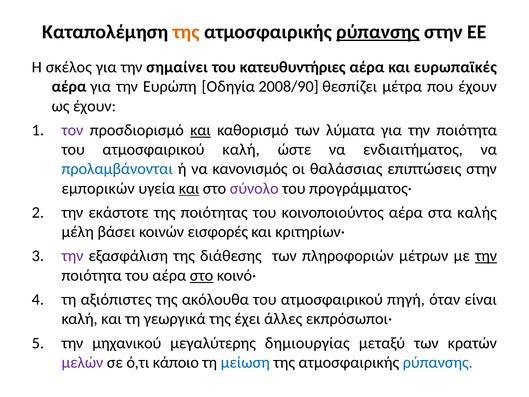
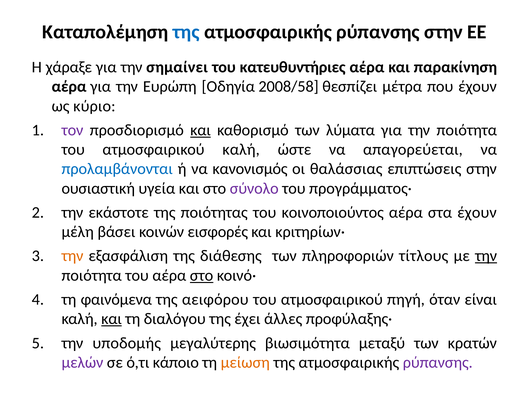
της at (186, 32) colour: orange -> blue
ρύπανσης at (378, 32) underline: present -> none
σκέλος: σκέλος -> χάραξε
ευρωπαϊκές: ευρωπαϊκές -> παρακίνηση
2008/90: 2008/90 -> 2008/58
ως έχουν: έχουν -> κύριο
ενδιαιτήματος: ενδιαιτήματος -> απαγορεύεται
εμπορικών: εμπορικών -> ουσιαστική
και at (189, 188) underline: present -> none
στα καλής: καλής -> έχουν
την at (72, 256) colour: purple -> orange
μέτρων: μέτρων -> τίτλους
αξιόπιστες: αξιόπιστες -> φαινόμενα
ακόλουθα: ακόλουθα -> αειφόρου
και at (111, 319) underline: none -> present
γεωργικά: γεωργικά -> διαλόγου
εκπρόσωποι·: εκπρόσωποι· -> προφύλαξης·
μηχανικού: μηχανικού -> υποδομής
δημιουργίας: δημιουργίας -> βιωσιμότητα
μείωση colour: blue -> orange
ρύπανσης at (438, 362) colour: blue -> purple
